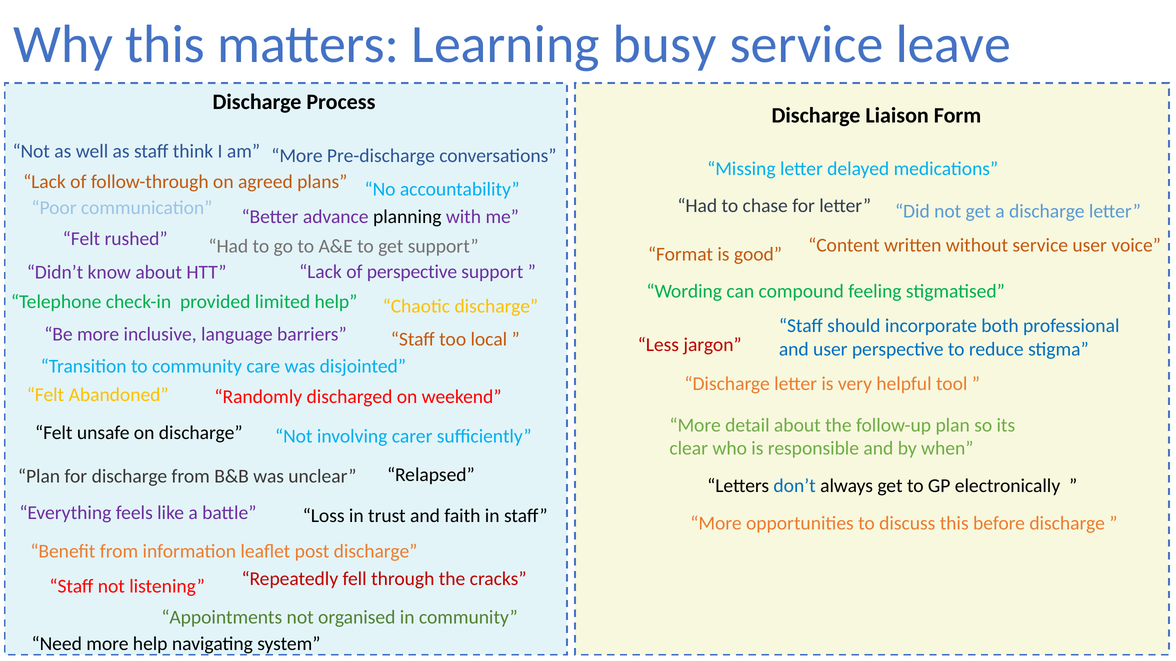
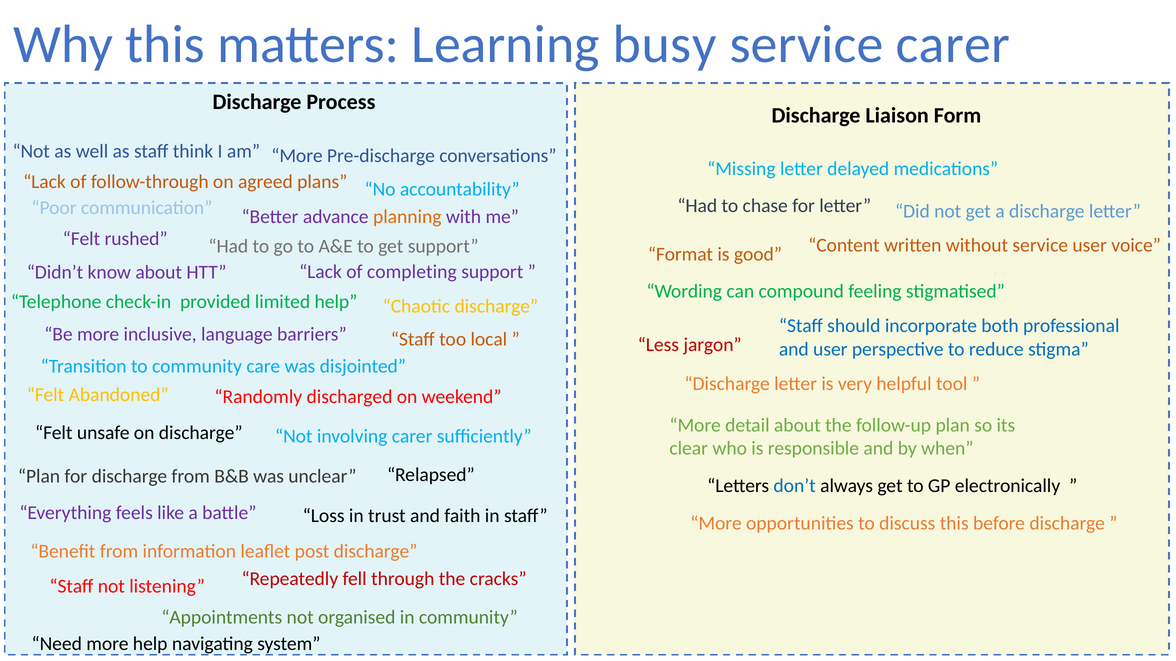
service leave: leave -> carer
planning colour: black -> orange
of perspective: perspective -> completing
